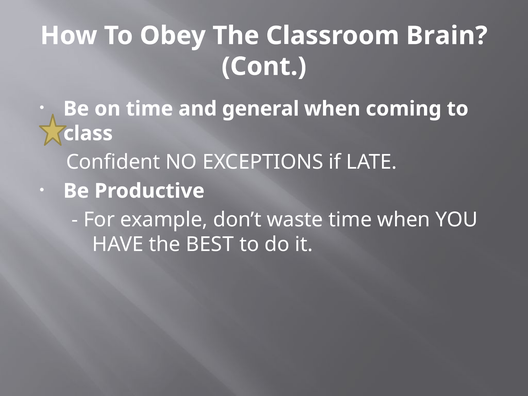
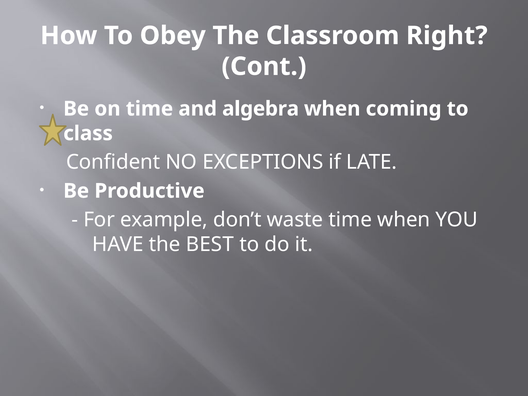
Brain: Brain -> Right
general: general -> algebra
